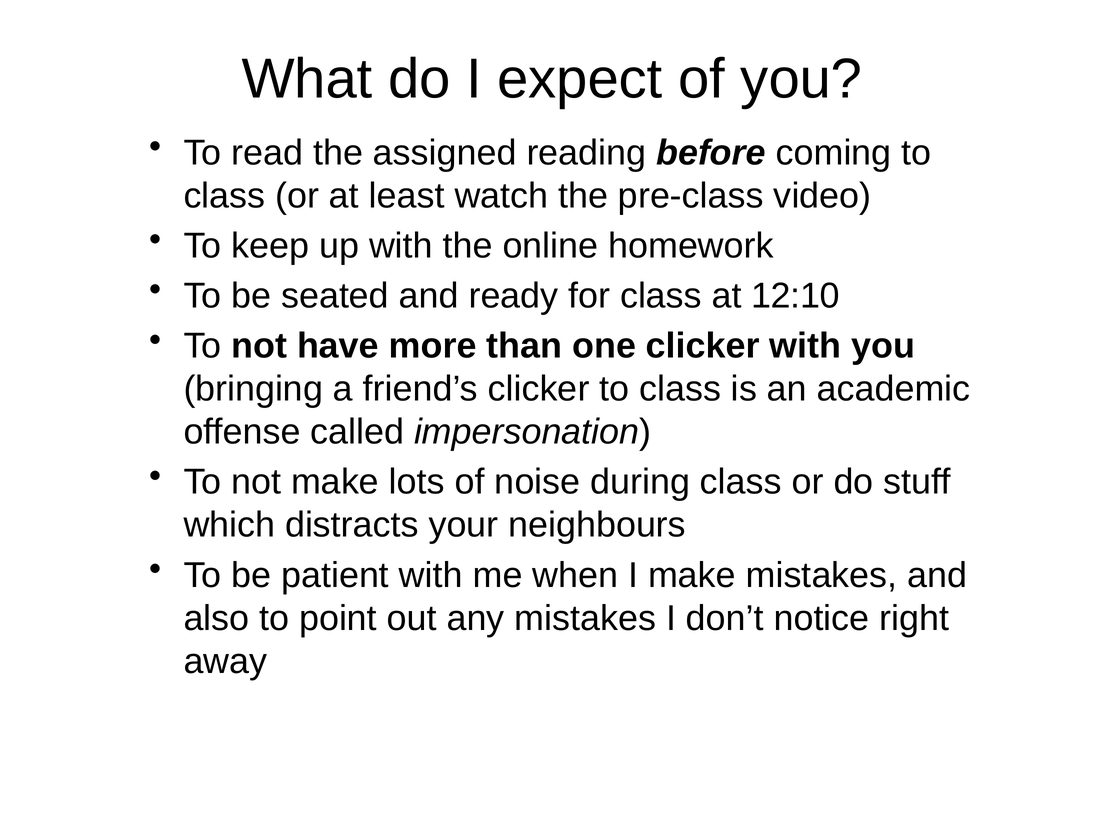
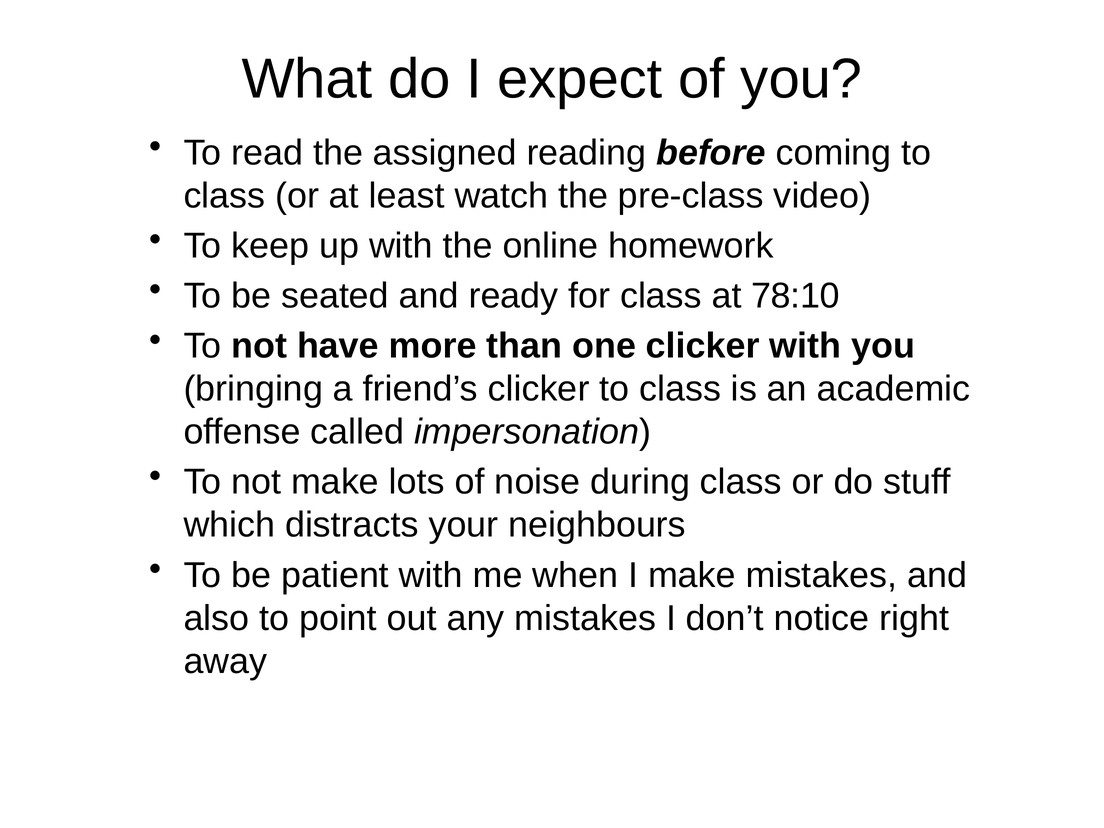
12:10: 12:10 -> 78:10
